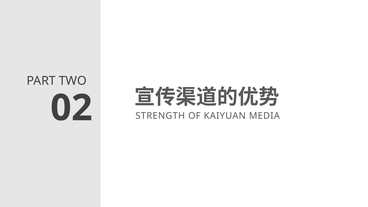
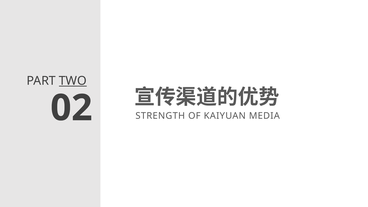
TWO underline: none -> present
